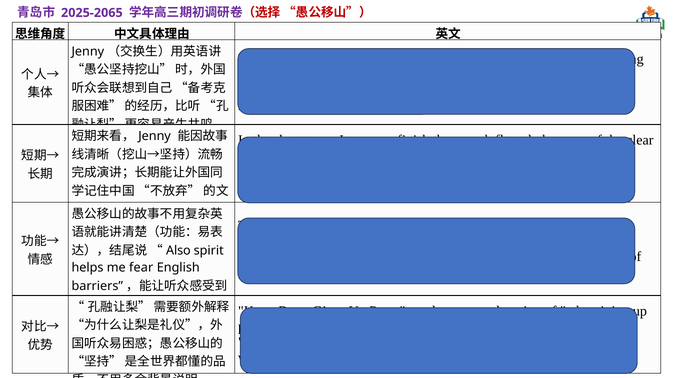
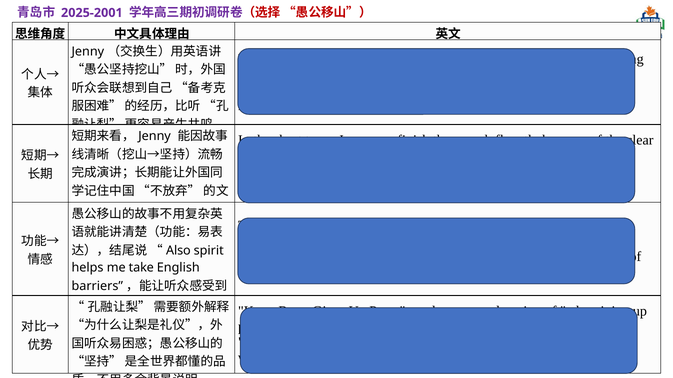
2025-2065: 2025-2065 -> 2025-2001
fear: fear -> take
